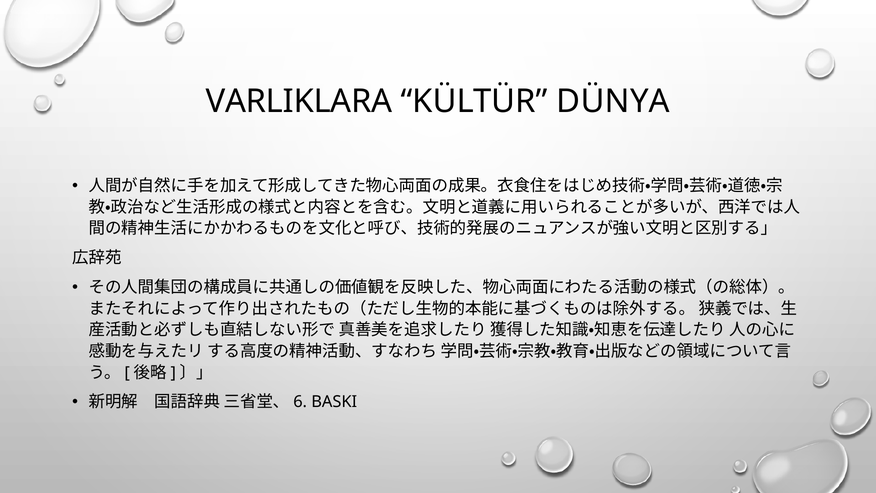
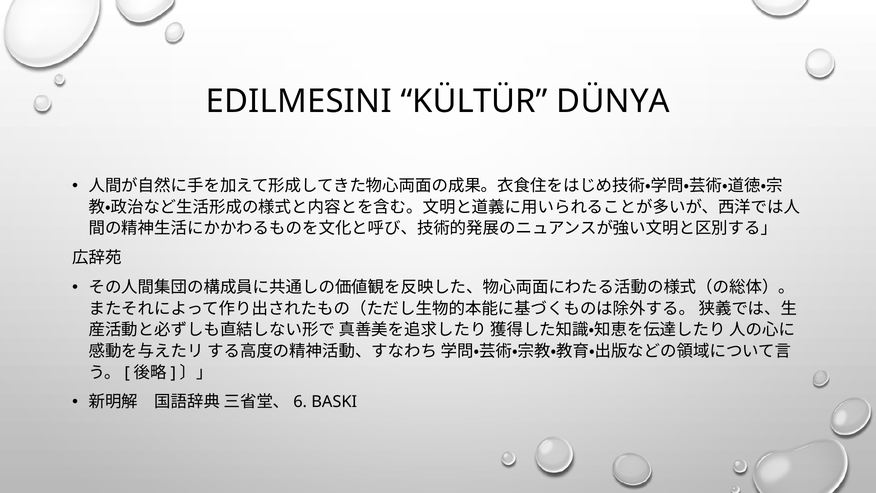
VARLIKLARA: VARLIKLARA -> EDILMESINI
